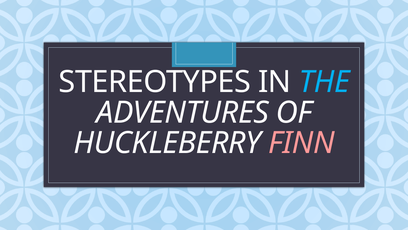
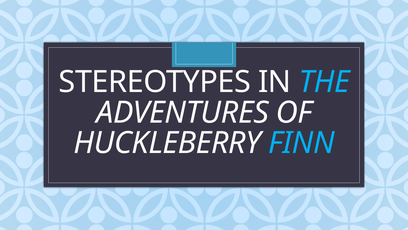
FINN colour: pink -> light blue
